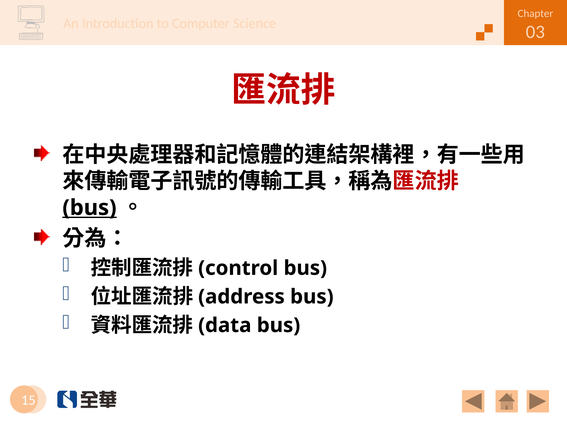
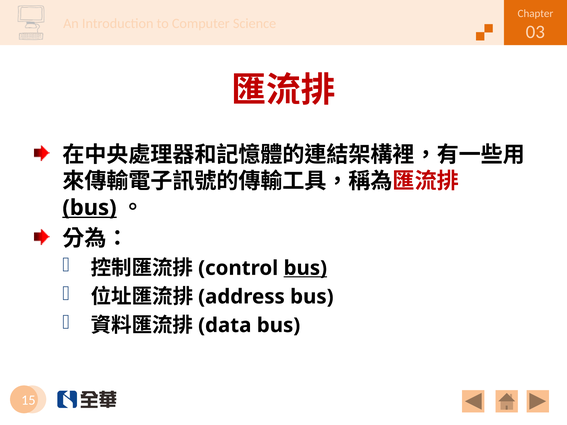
bus at (305, 268) underline: none -> present
